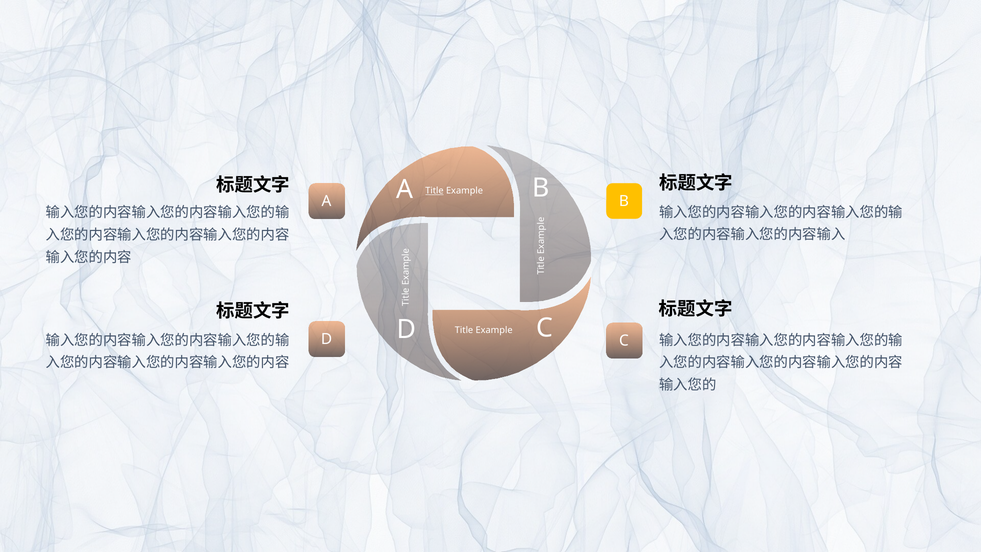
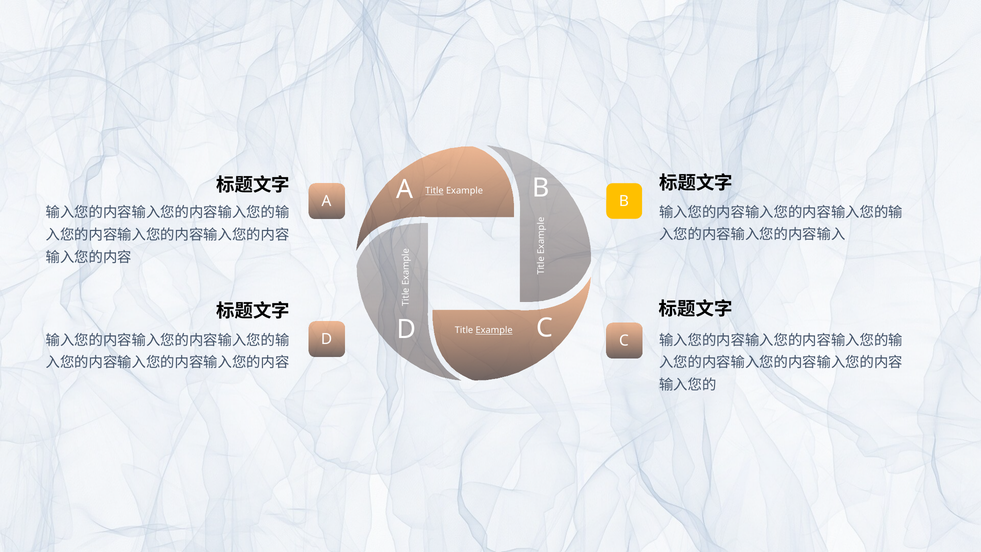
Example at (494, 330) underline: none -> present
